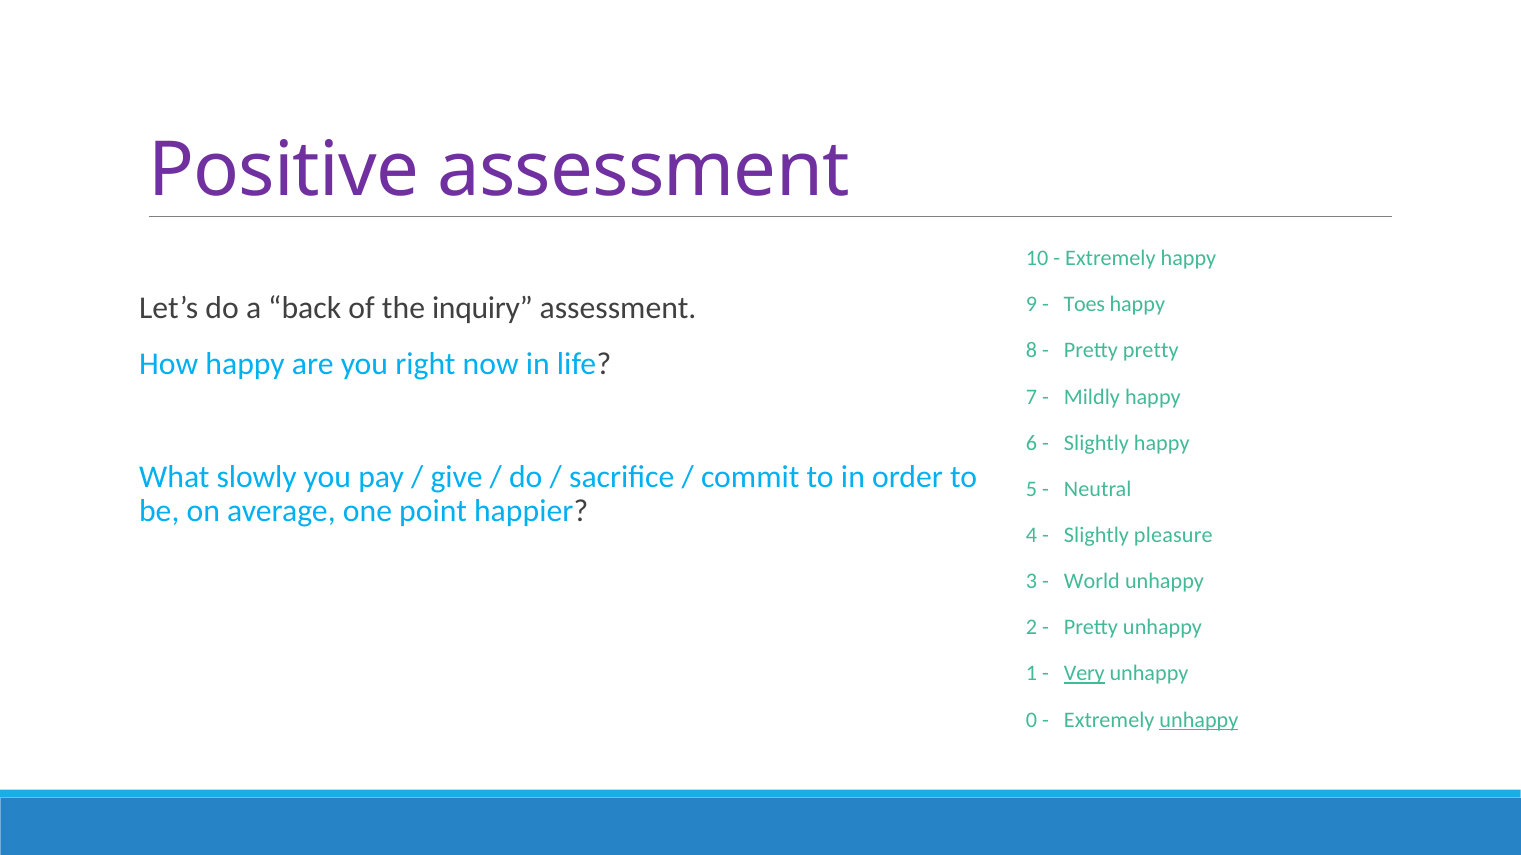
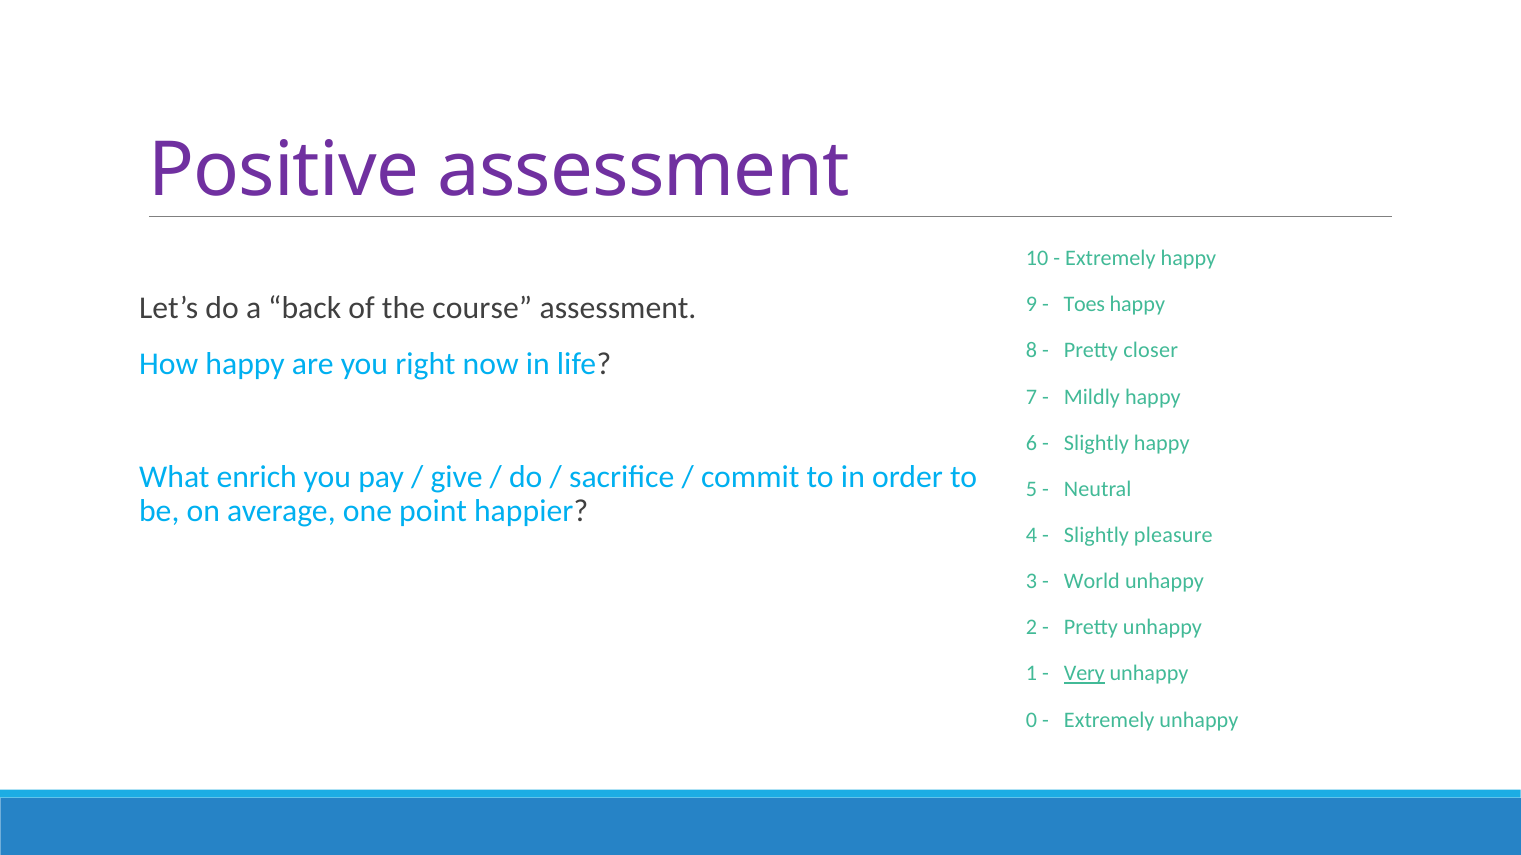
inquiry: inquiry -> course
Pretty pretty: pretty -> closer
slowly: slowly -> enrich
unhappy at (1199, 720) underline: present -> none
